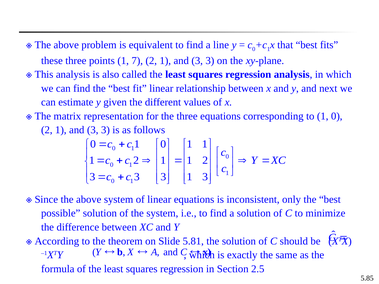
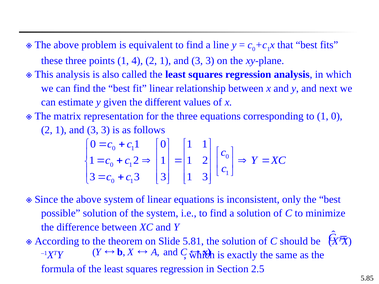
7: 7 -> 4
